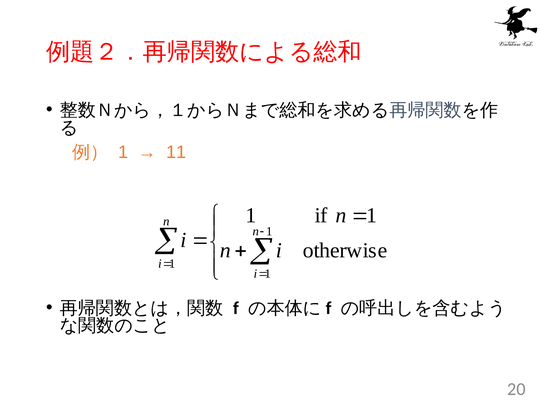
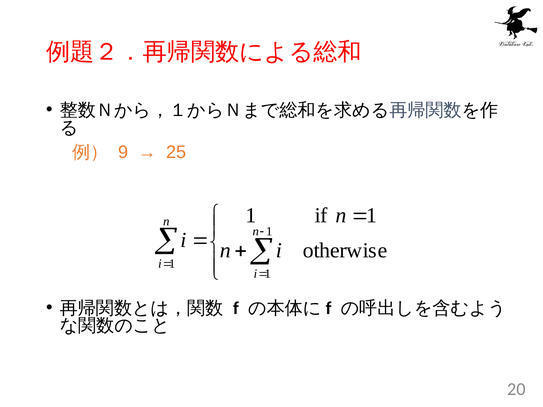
1 at (123, 152): 1 -> 9
11: 11 -> 25
